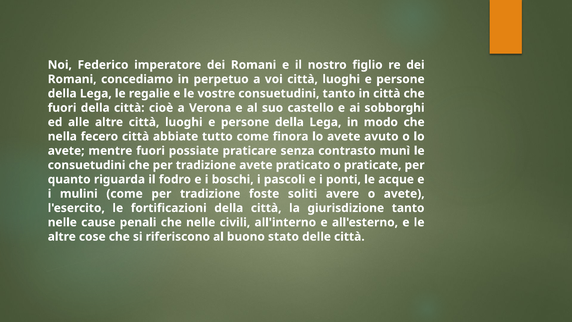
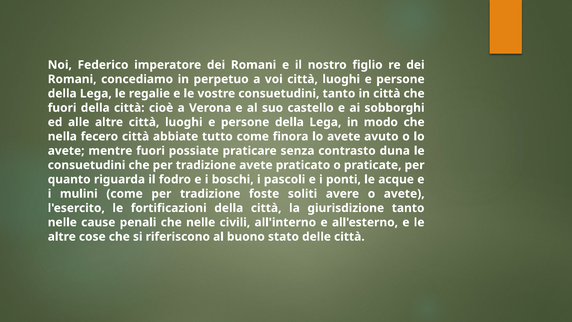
munì: munì -> duna
